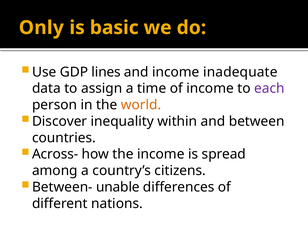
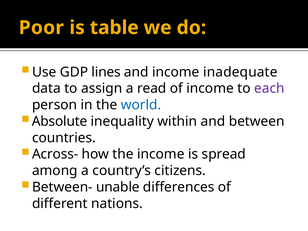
Only: Only -> Poor
basic: basic -> table
time: time -> read
world colour: orange -> blue
Discover: Discover -> Absolute
